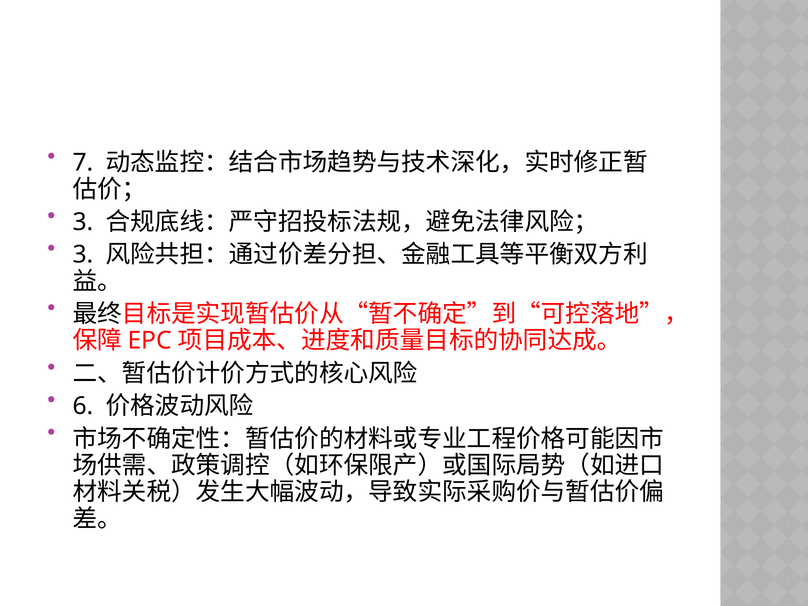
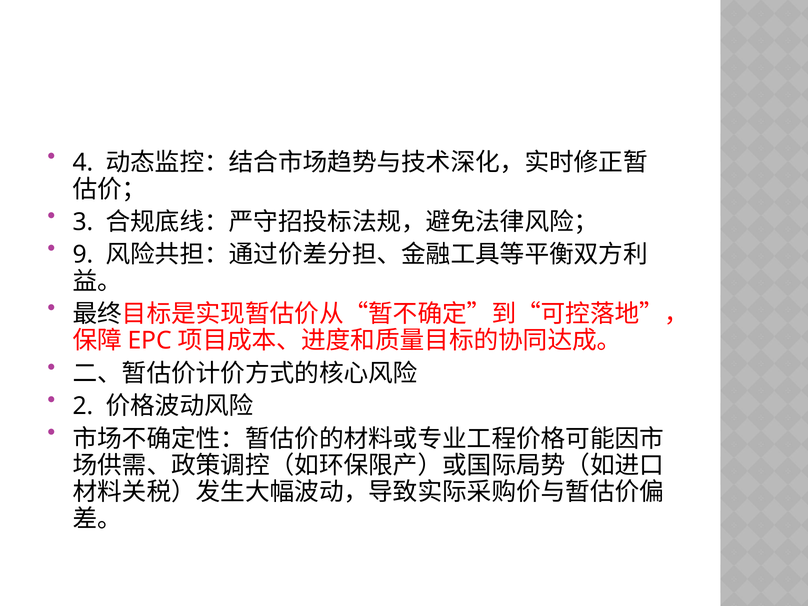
7: 7 -> 4
3 at (83, 255): 3 -> 9
6: 6 -> 2
